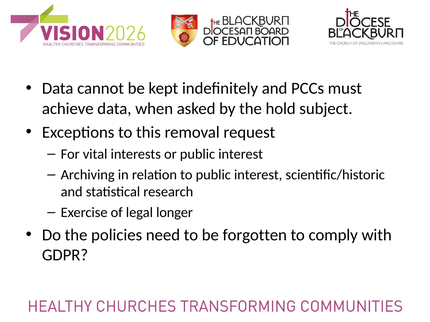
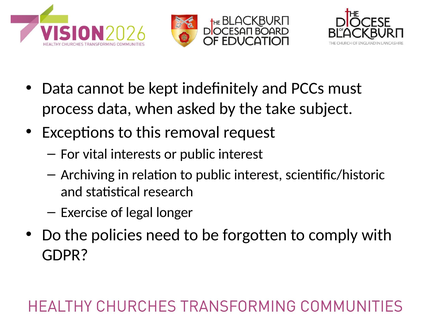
achieve: achieve -> process
hold: hold -> take
